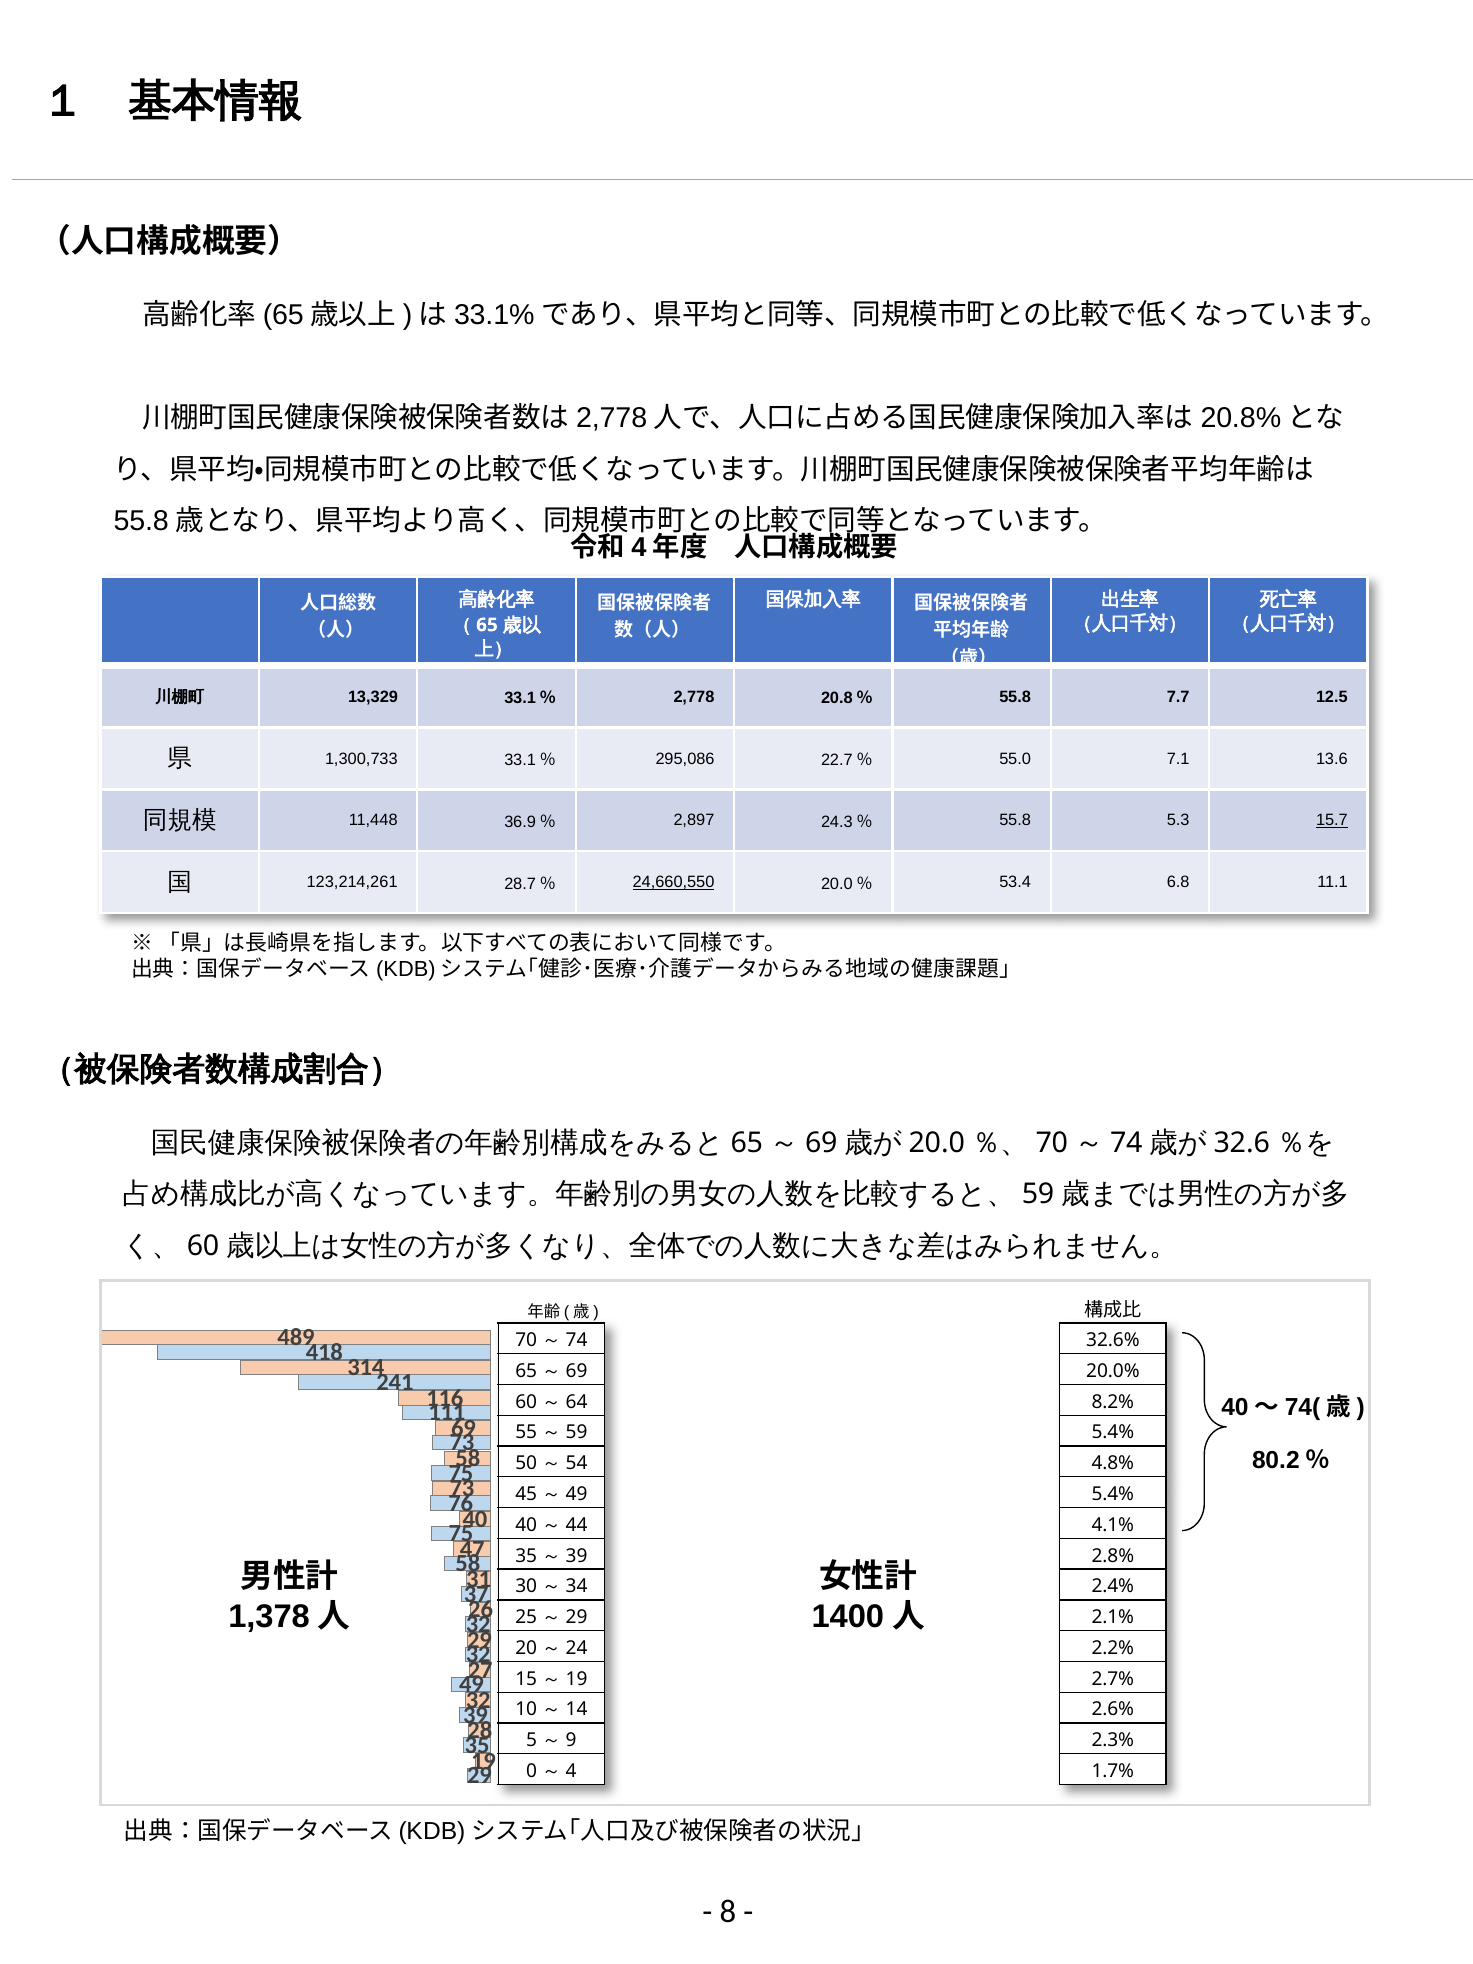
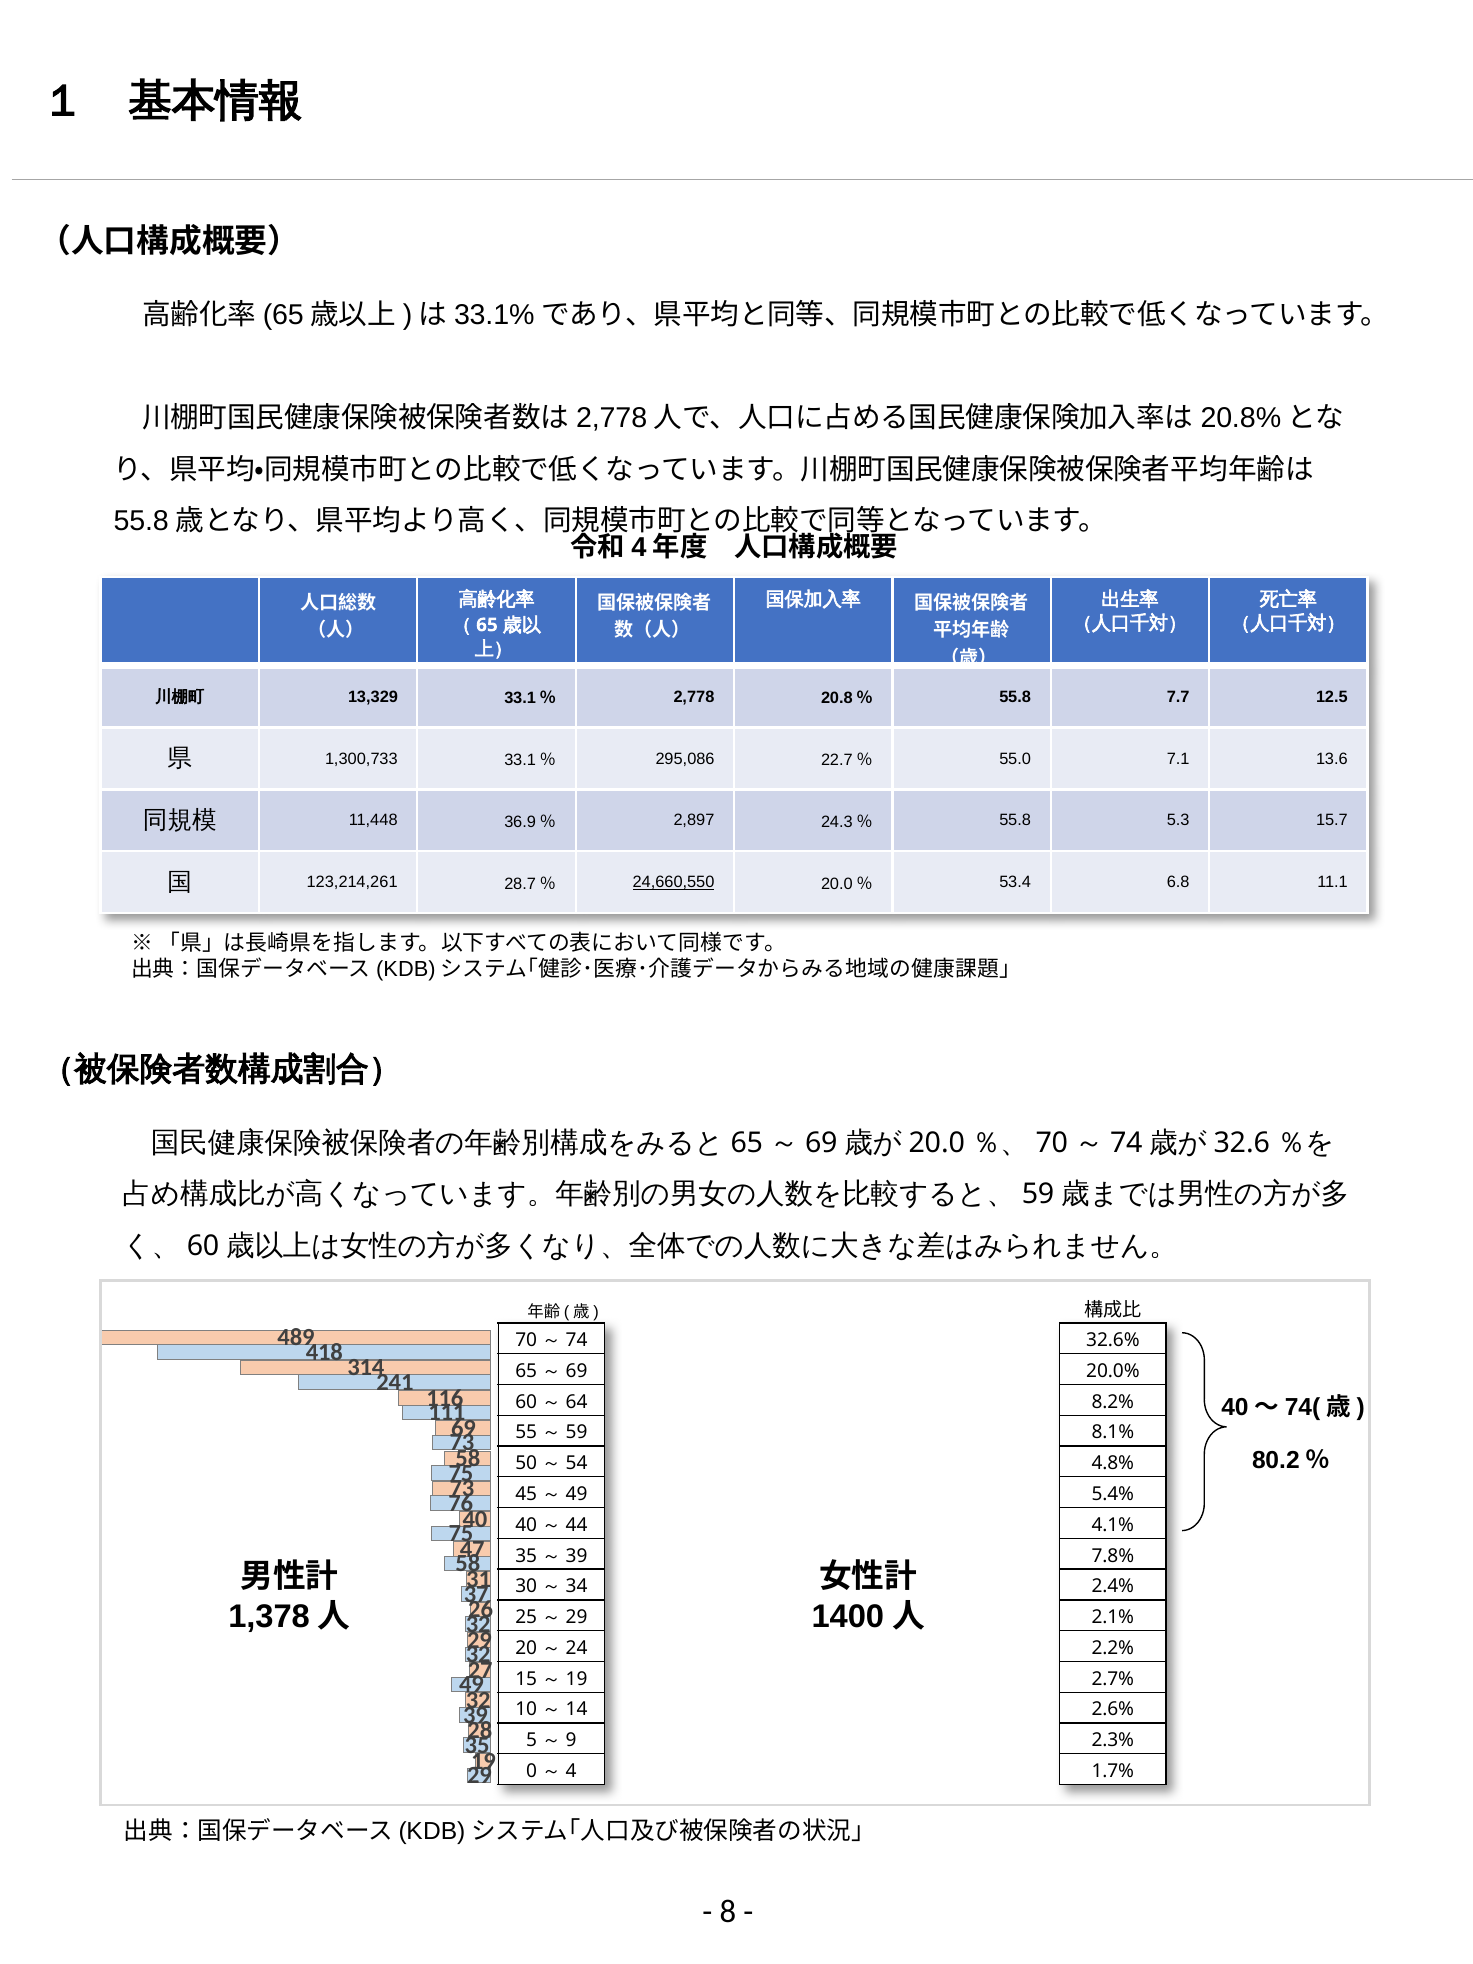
15.7 underline: present -> none
5.4% at (1113, 1433): 5.4% -> 8.1%
2.8%: 2.8% -> 7.8%
